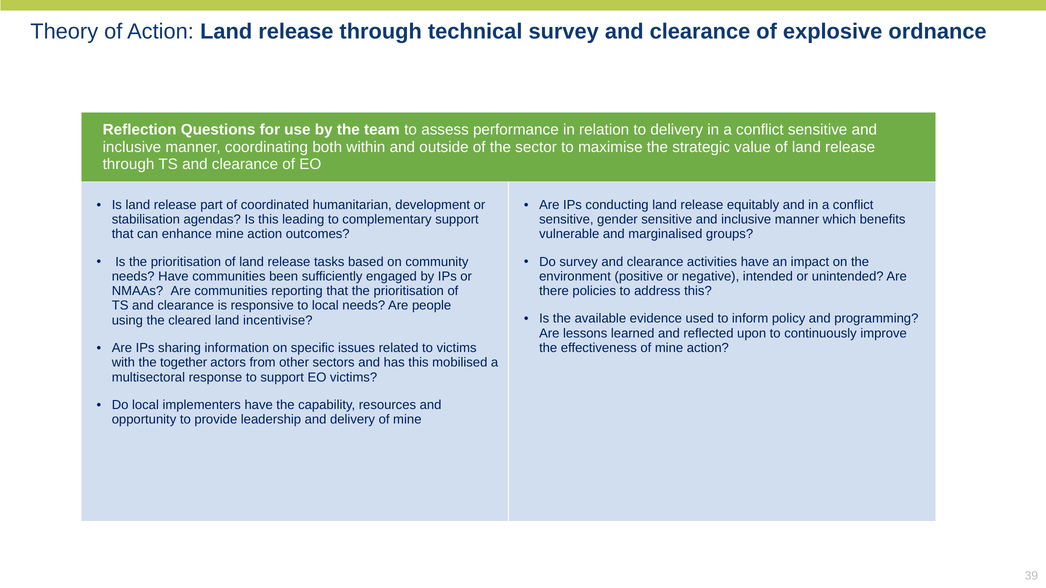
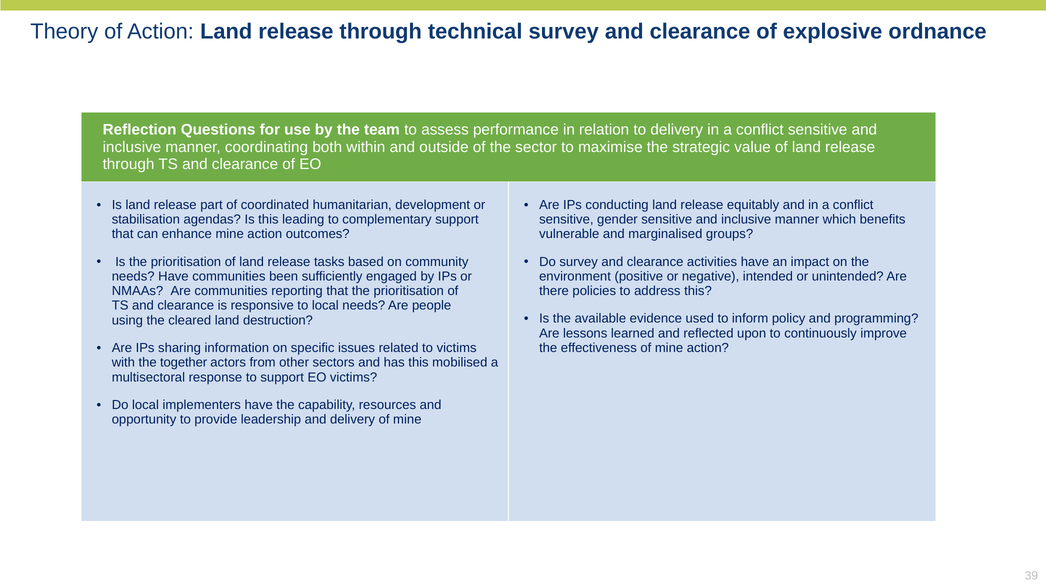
incentivise: incentivise -> destruction
